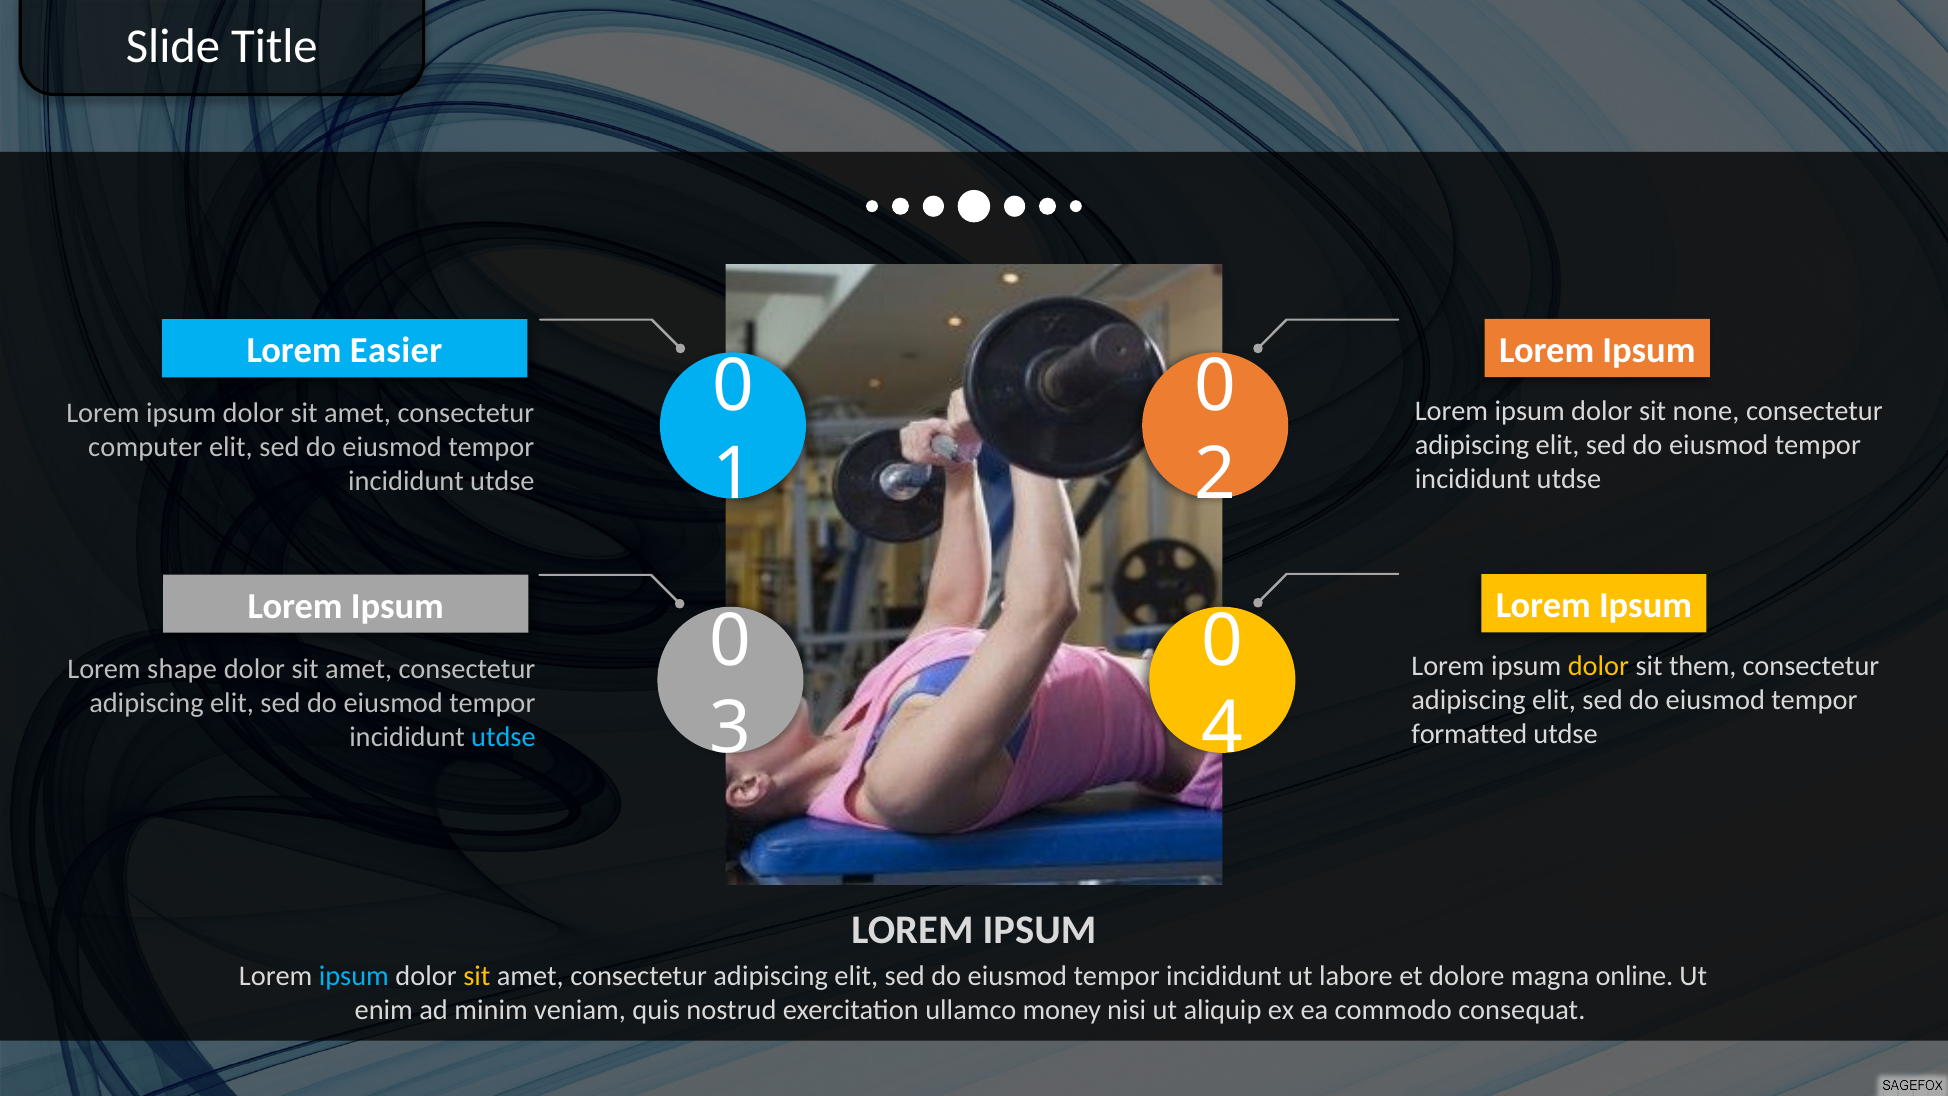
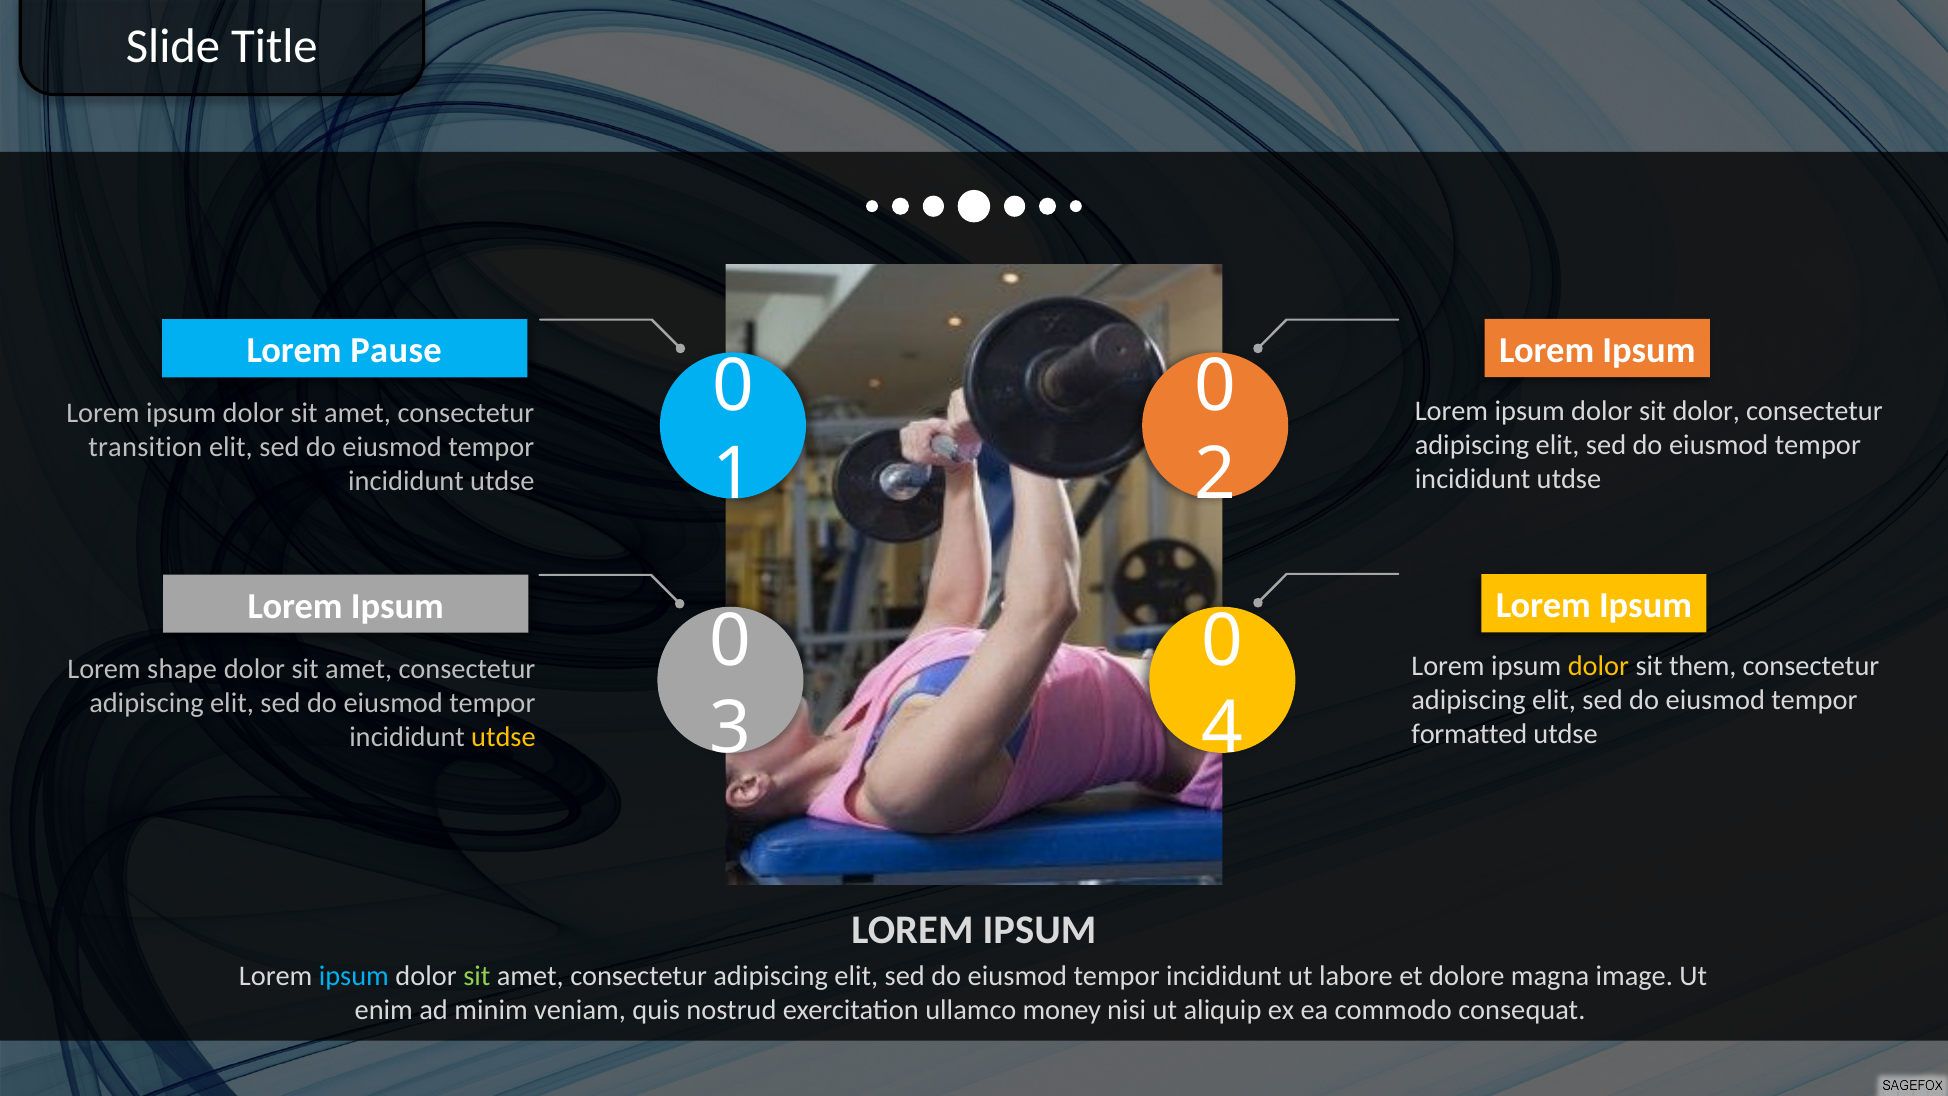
Easier: Easier -> Pause
sit none: none -> dolor
computer: computer -> transition
utdse at (503, 737) colour: light blue -> yellow
sit at (477, 976) colour: yellow -> light green
online: online -> image
